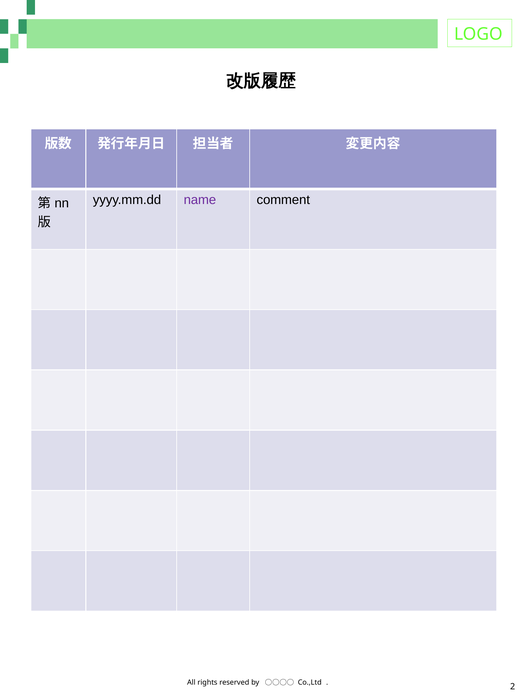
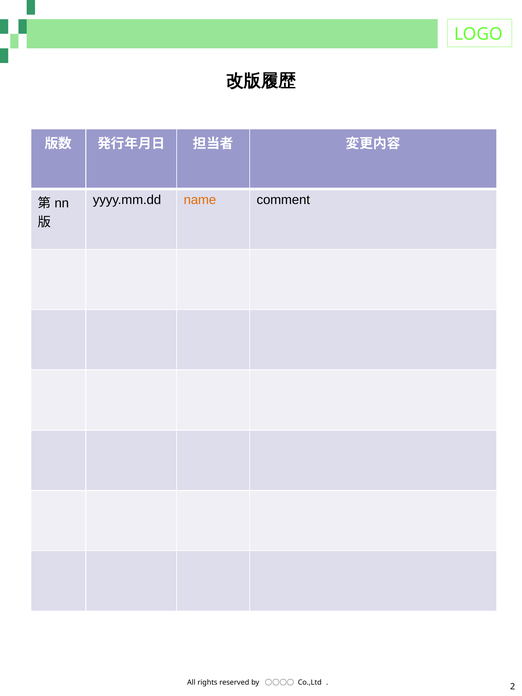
name colour: purple -> orange
